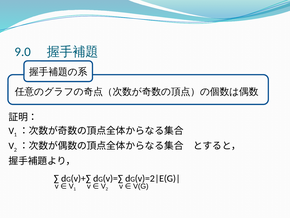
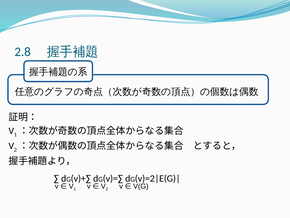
9.0: 9.0 -> 2.8
